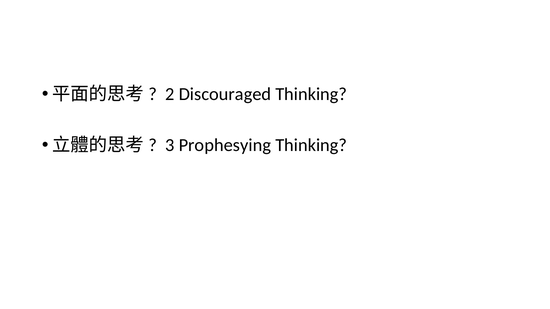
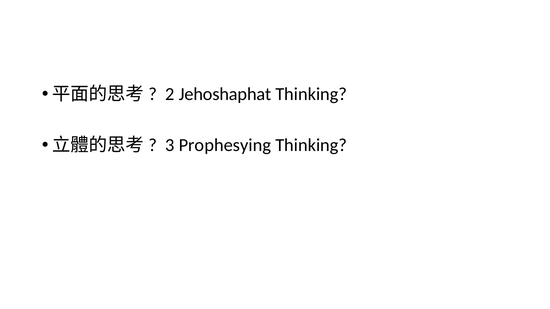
Discouraged: Discouraged -> Jehoshaphat
